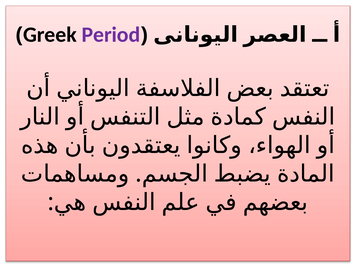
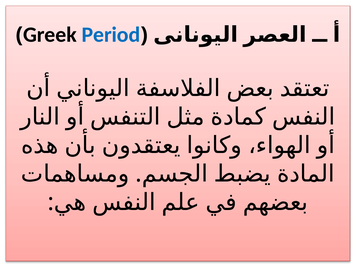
Period colour: purple -> blue
